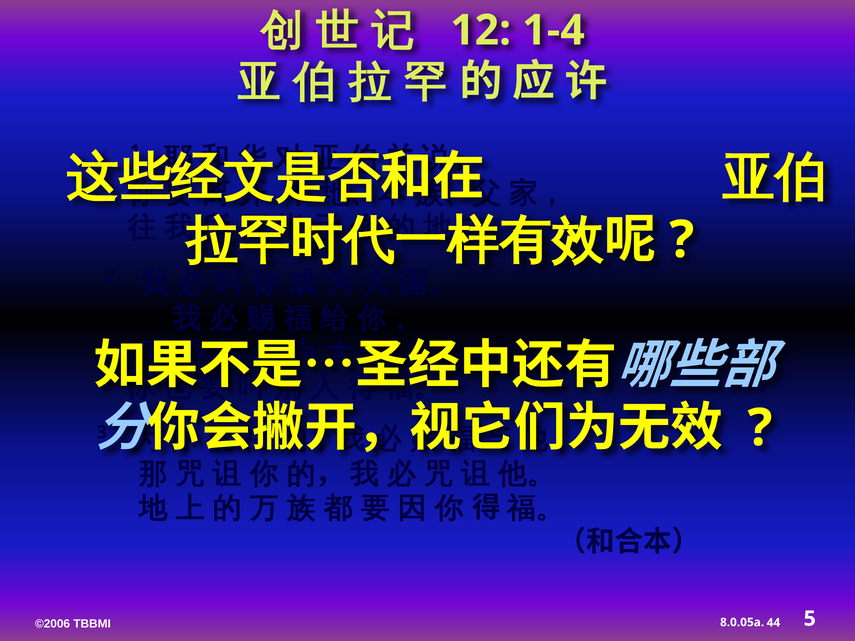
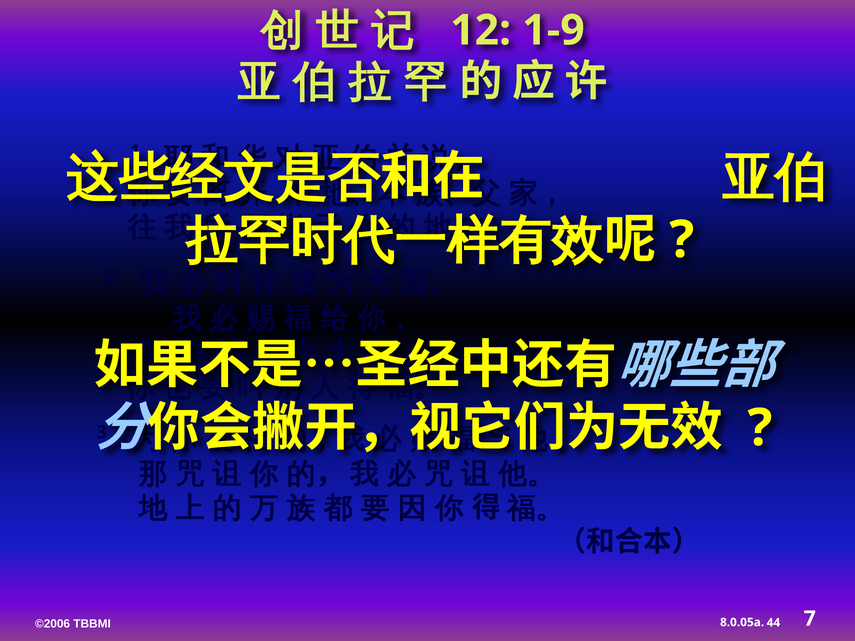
1-4: 1-4 -> 1-9
5: 5 -> 7
